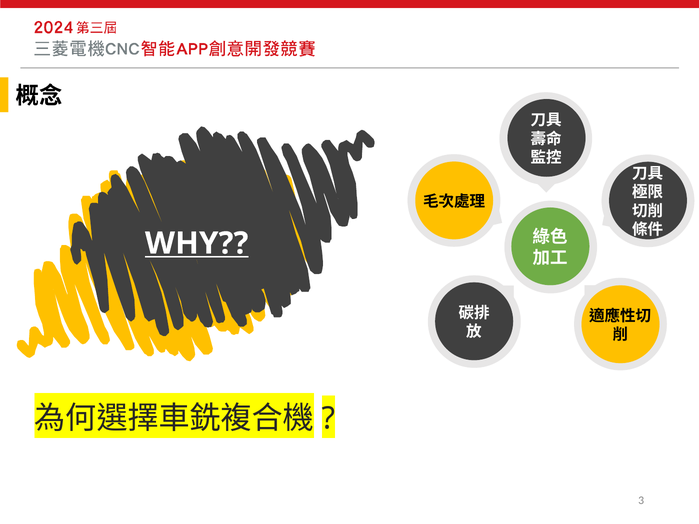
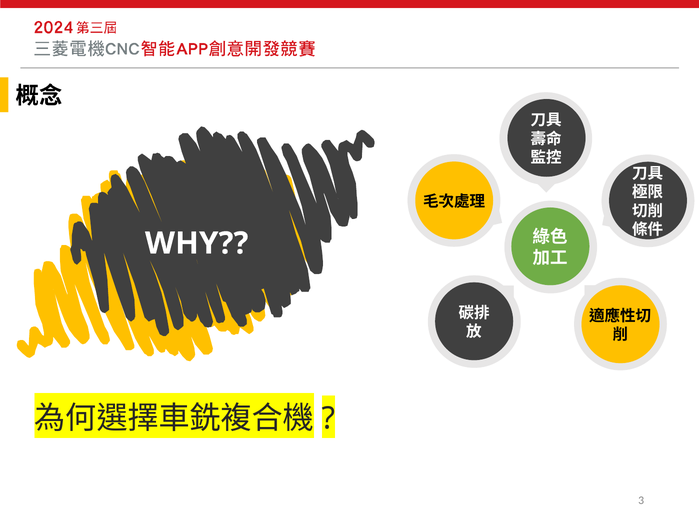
WHY underline: present -> none
